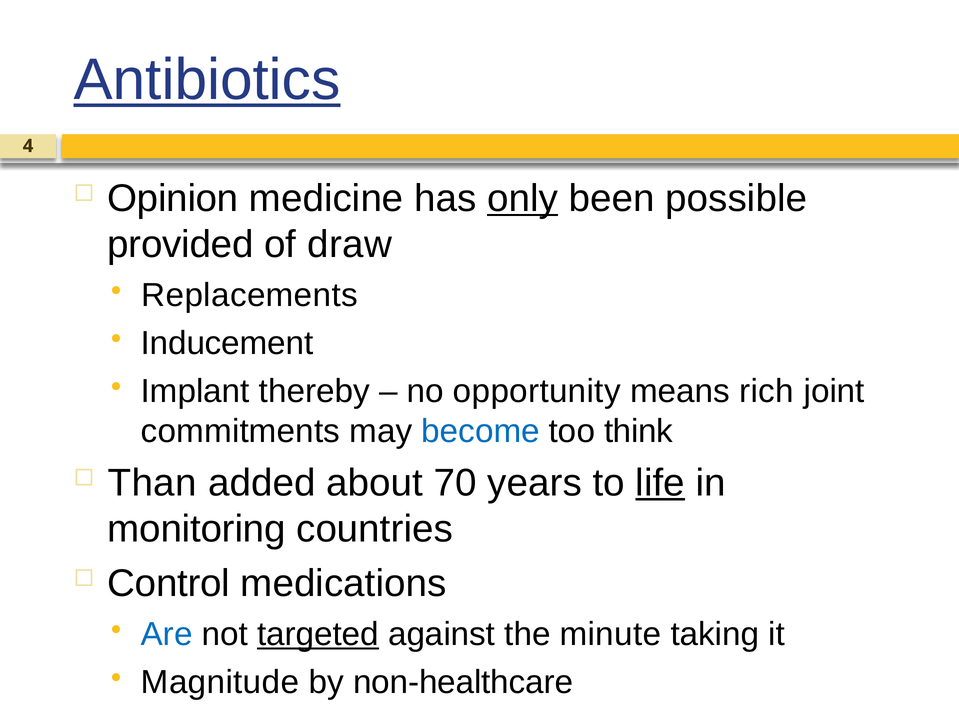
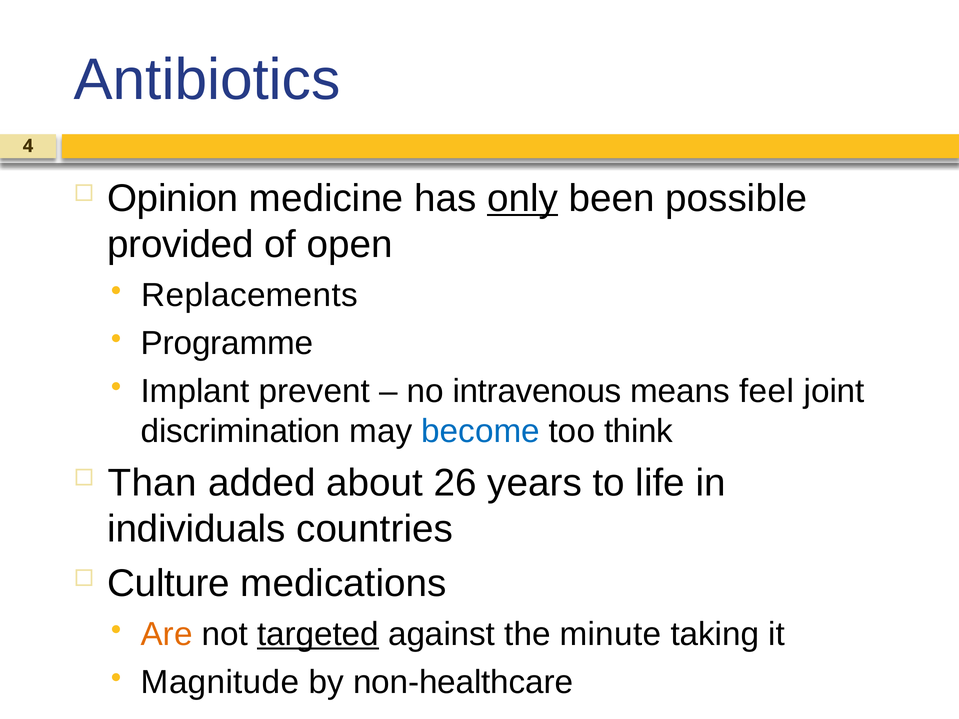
Antibiotics underline: present -> none
draw: draw -> open
Inducement: Inducement -> Programme
thereby: thereby -> prevent
opportunity: opportunity -> intravenous
rich: rich -> feel
commitments: commitments -> discrimination
70: 70 -> 26
life underline: present -> none
monitoring: monitoring -> individuals
Control: Control -> Culture
Are colour: blue -> orange
